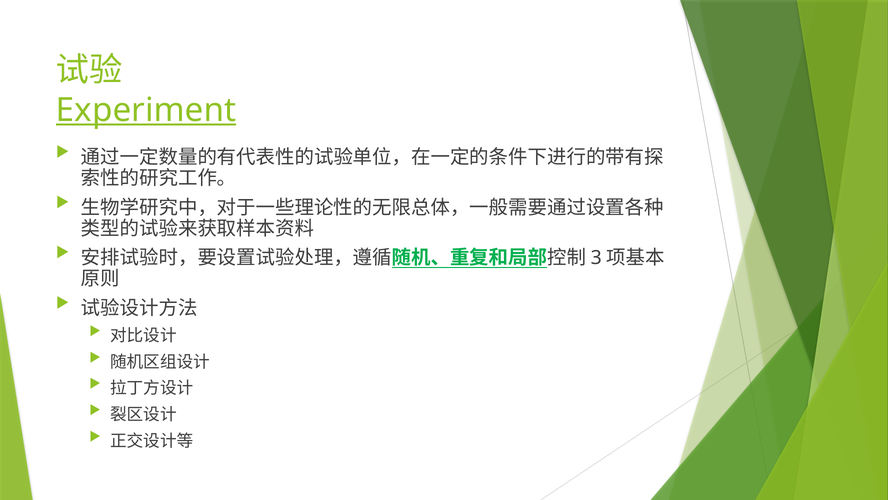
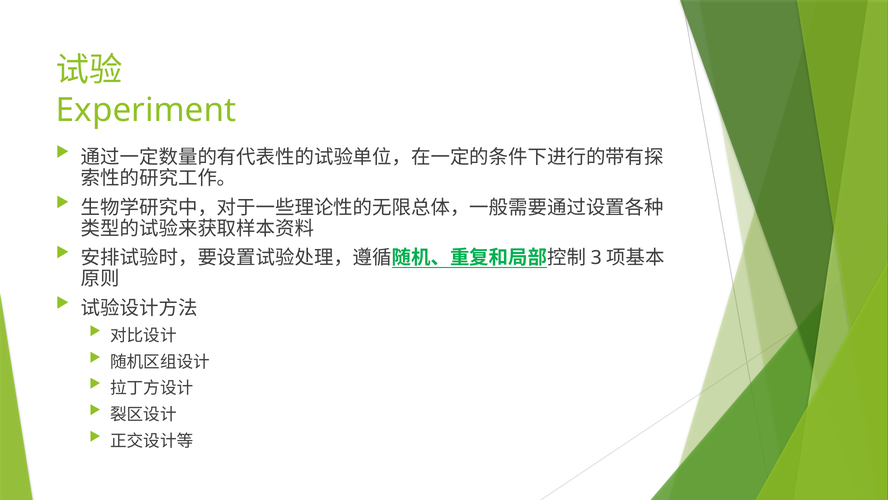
Experiment underline: present -> none
